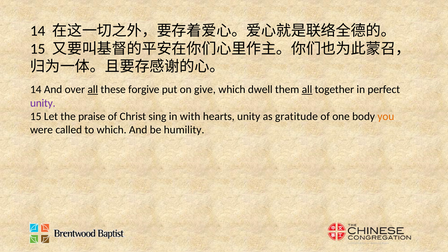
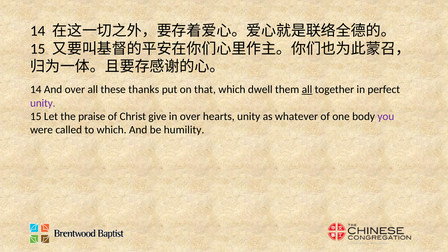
all at (93, 90) underline: present -> none
forgive: forgive -> thanks
give: give -> that
sing: sing -> give
in with: with -> over
gratitude: gratitude -> whatever
you colour: orange -> purple
